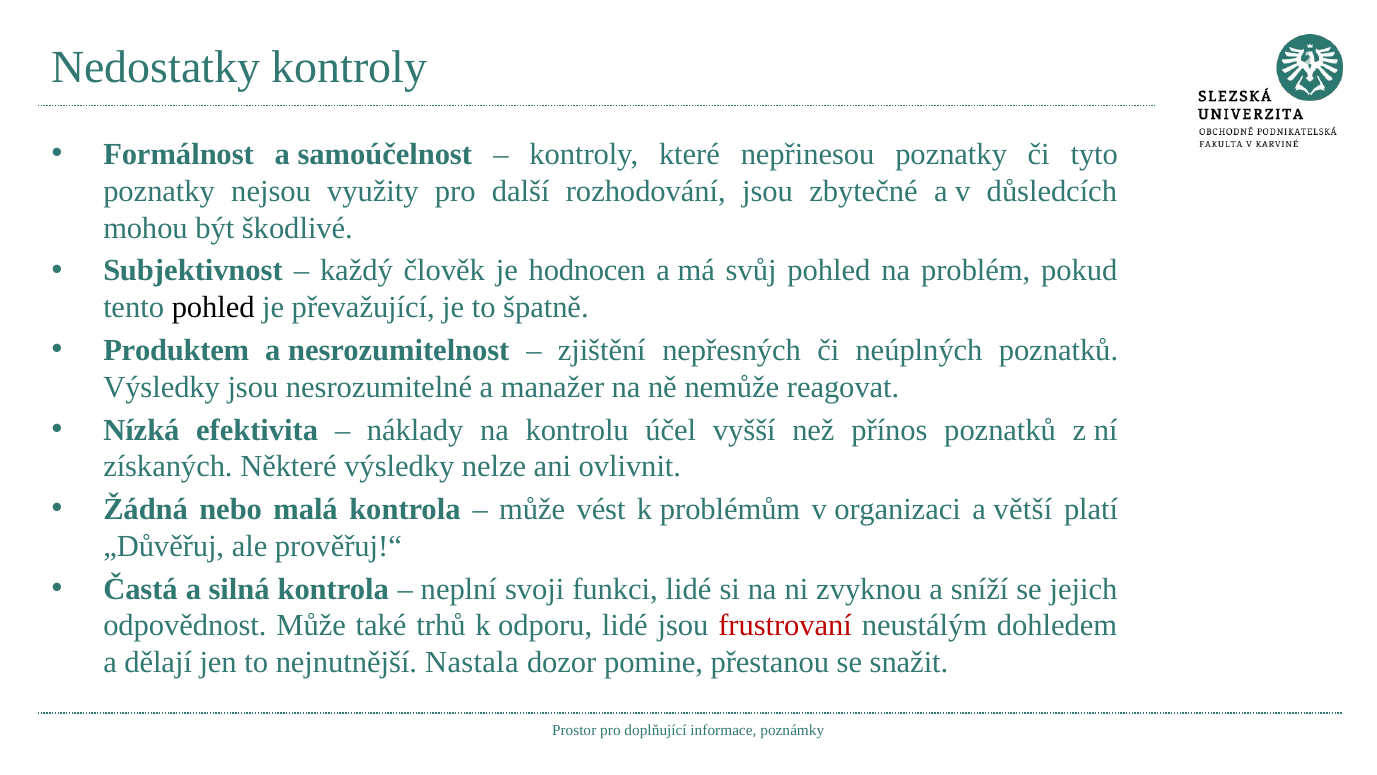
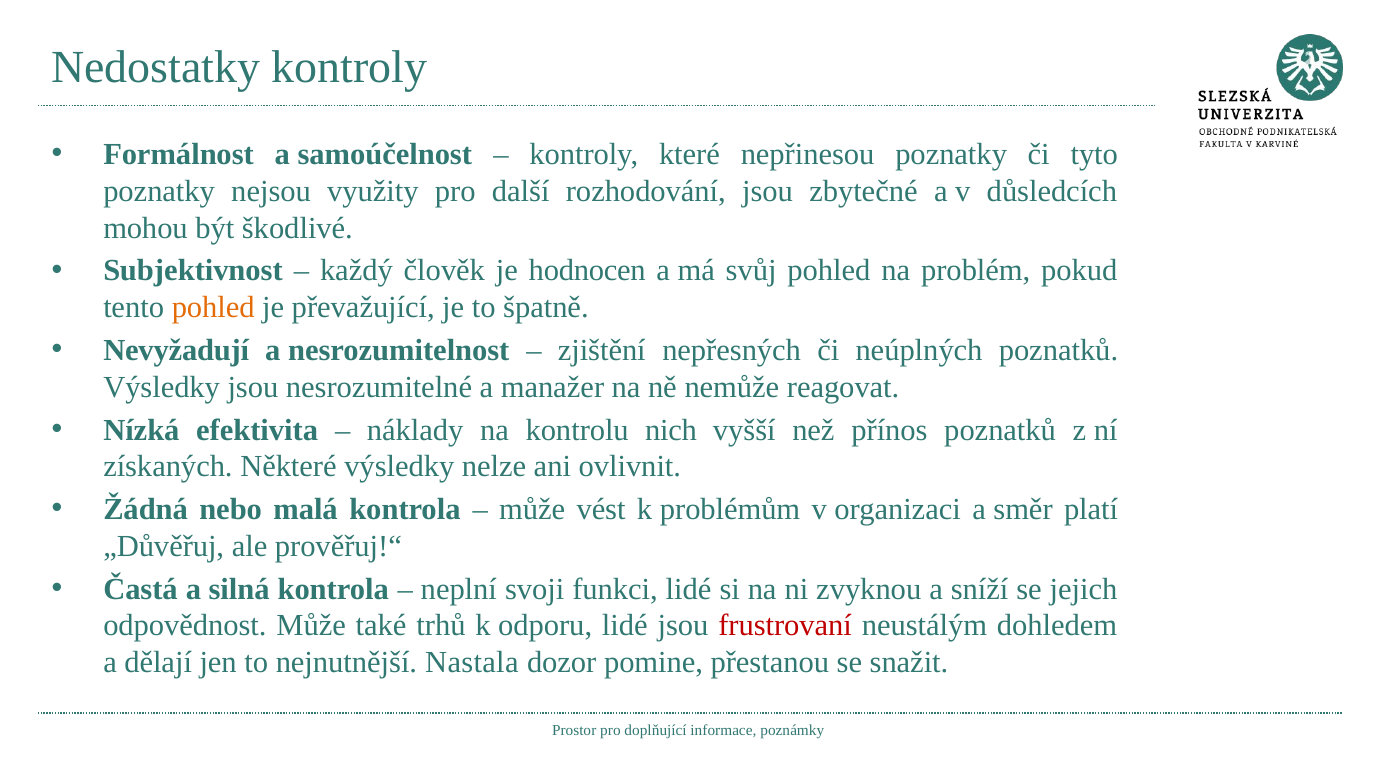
pohled at (213, 307) colour: black -> orange
Produktem: Produktem -> Nevyžadují
účel: účel -> nich
větší: větší -> směr
